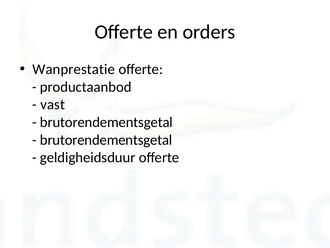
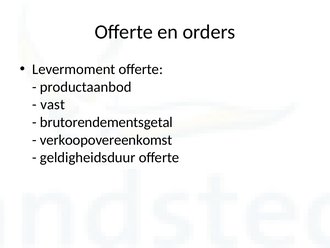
Wanprestatie: Wanprestatie -> Levermoment
brutorendementsgetal at (106, 140): brutorendementsgetal -> verkoopovereenkomst
